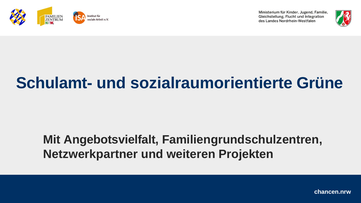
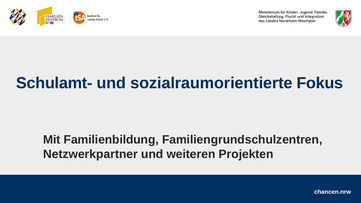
Grüne: Grüne -> Fokus
Angebotsvielfalt: Angebotsvielfalt -> Familienbildung
